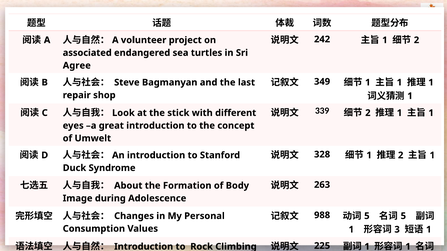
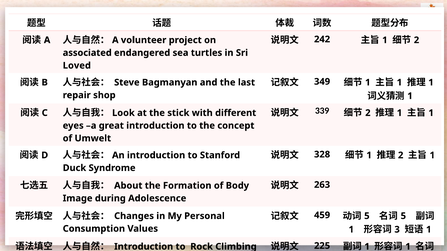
Agree: Agree -> Loved
988: 988 -> 459
